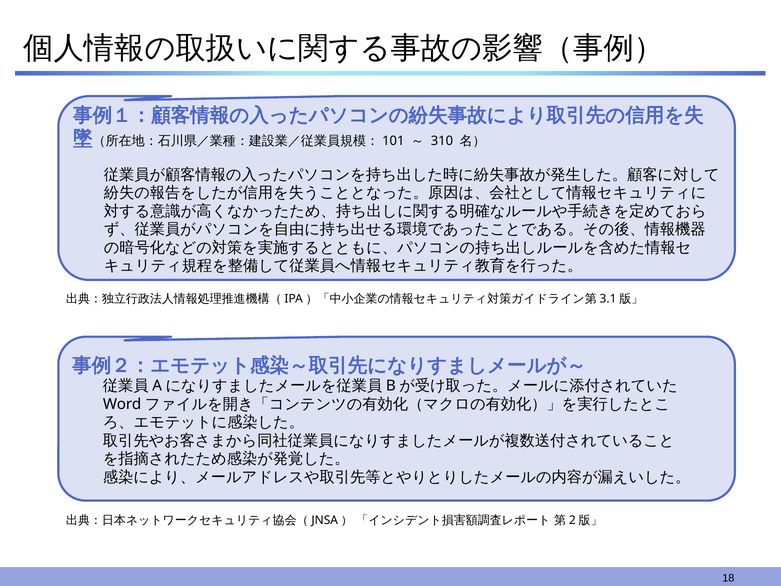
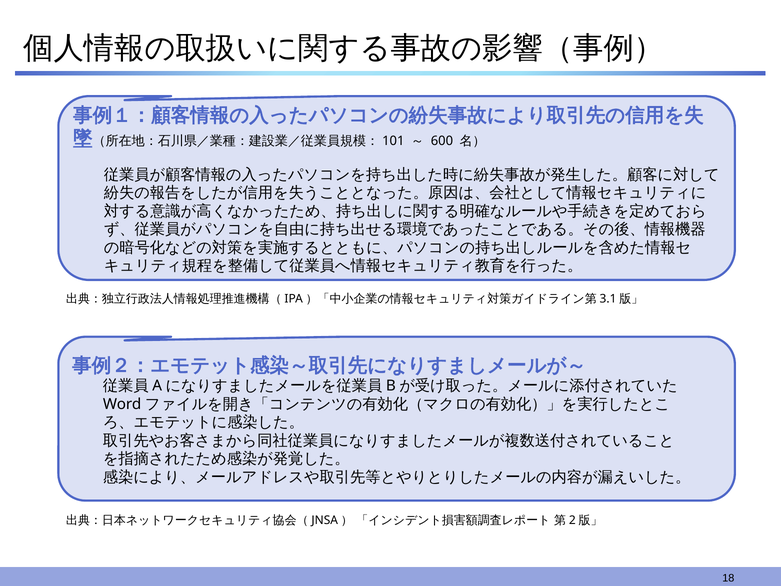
310: 310 -> 600
